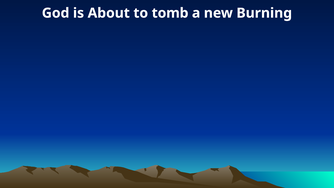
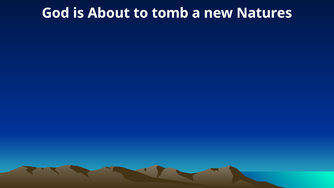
Burning: Burning -> Natures
